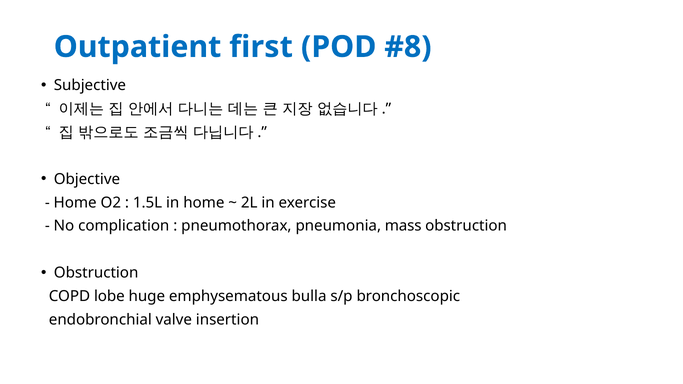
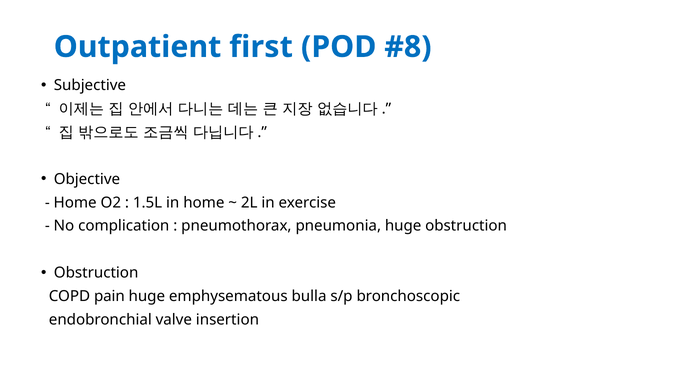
pneumonia mass: mass -> huge
lobe: lobe -> pain
